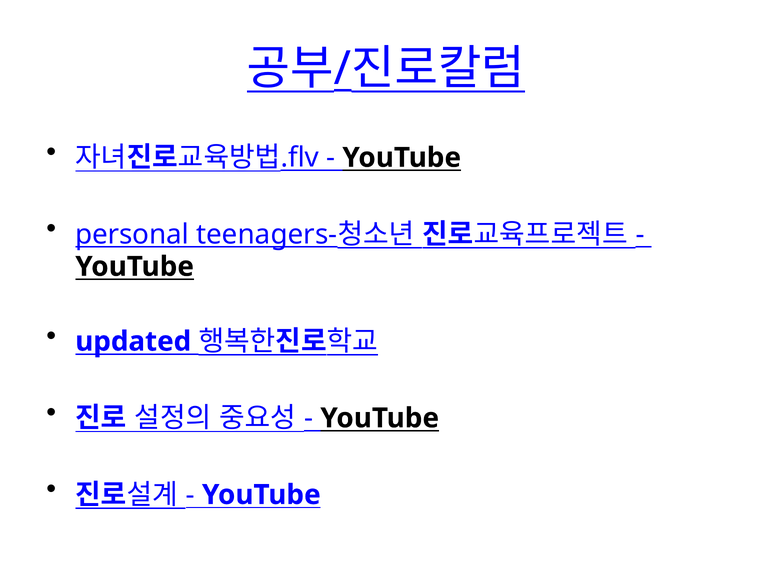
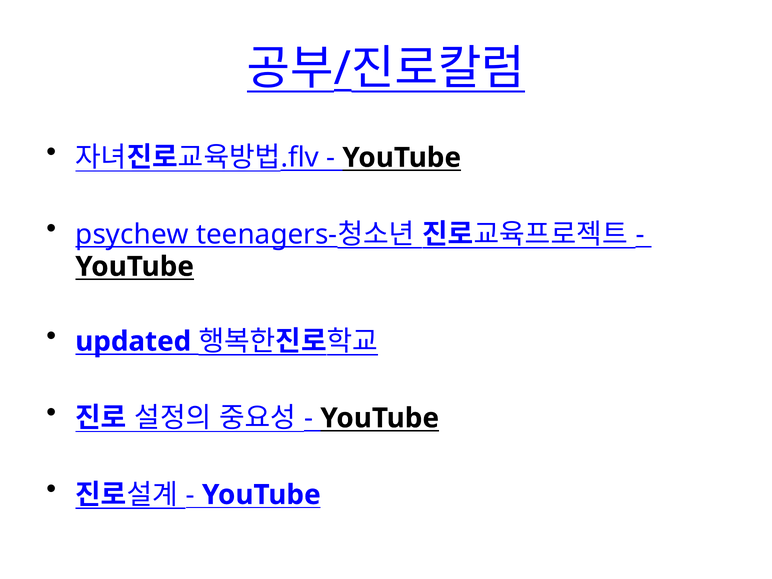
personal: personal -> psychew
